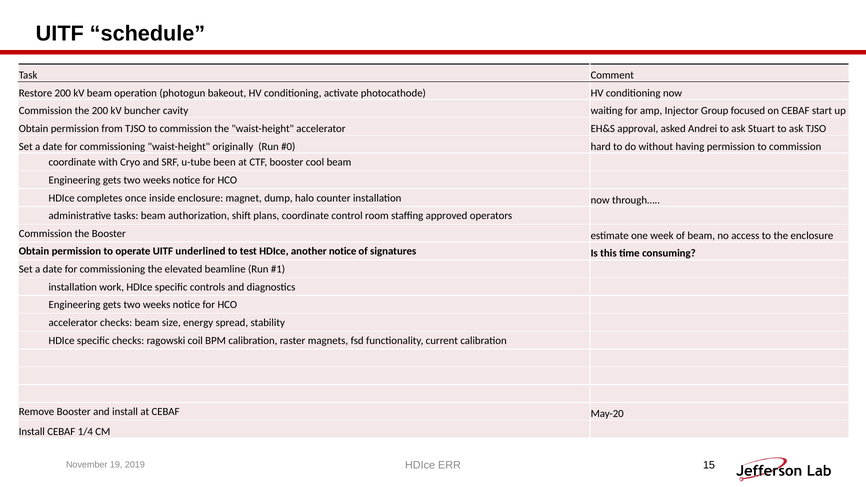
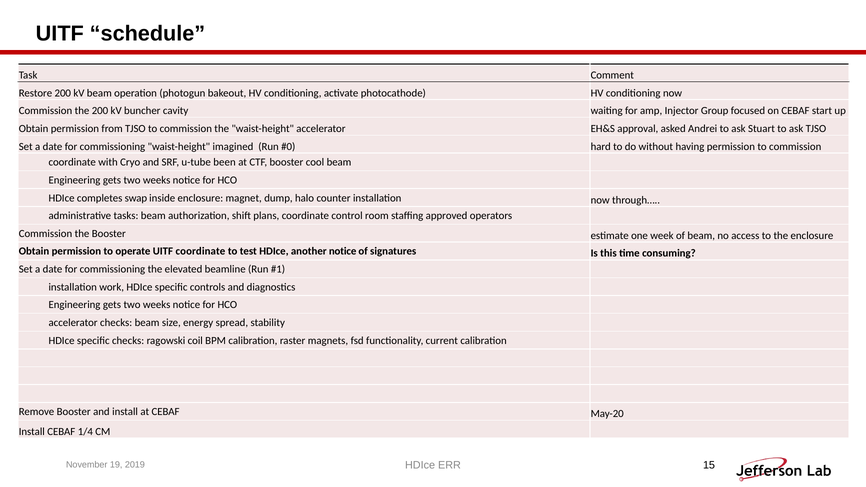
originally: originally -> imagined
once: once -> swap
UITF underlined: underlined -> coordinate
